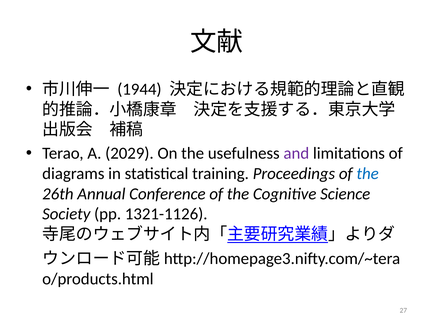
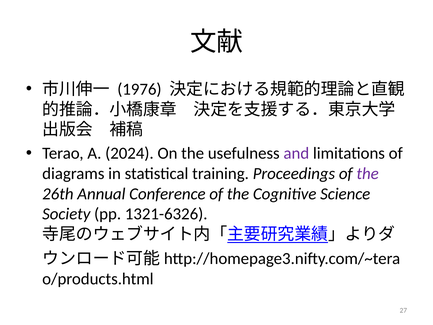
1944: 1944 -> 1976
2029: 2029 -> 2024
the at (368, 173) colour: blue -> purple
1321-1126: 1321-1126 -> 1321-6326
